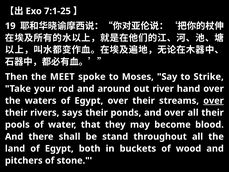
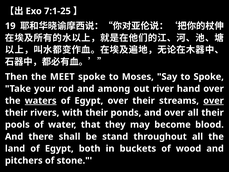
to Strike: Strike -> Spoke
around: around -> among
waters underline: none -> present
says: says -> with
